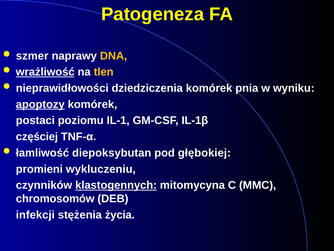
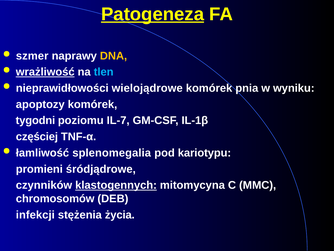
Patogeneza underline: none -> present
tlen colour: yellow -> light blue
dziedziczenia: dziedziczenia -> wielojądrowe
apoptozy underline: present -> none
postaci: postaci -> tygodni
IL-1: IL-1 -> IL-7
diepoksybutan: diepoksybutan -> splenomegalia
głębokiej: głębokiej -> kariotypu
wykluczeniu: wykluczeniu -> śródjądrowe
